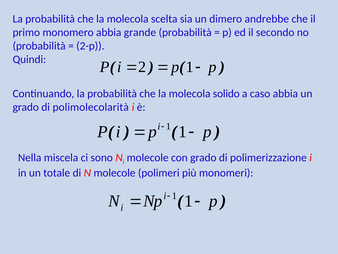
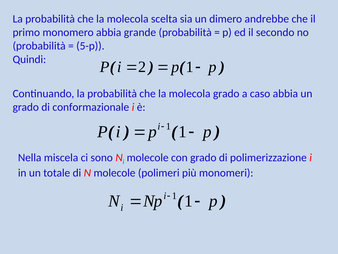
2-p: 2-p -> 5-p
molecola solido: solido -> grado
polimolecolarità: polimolecolarità -> conformazionale
